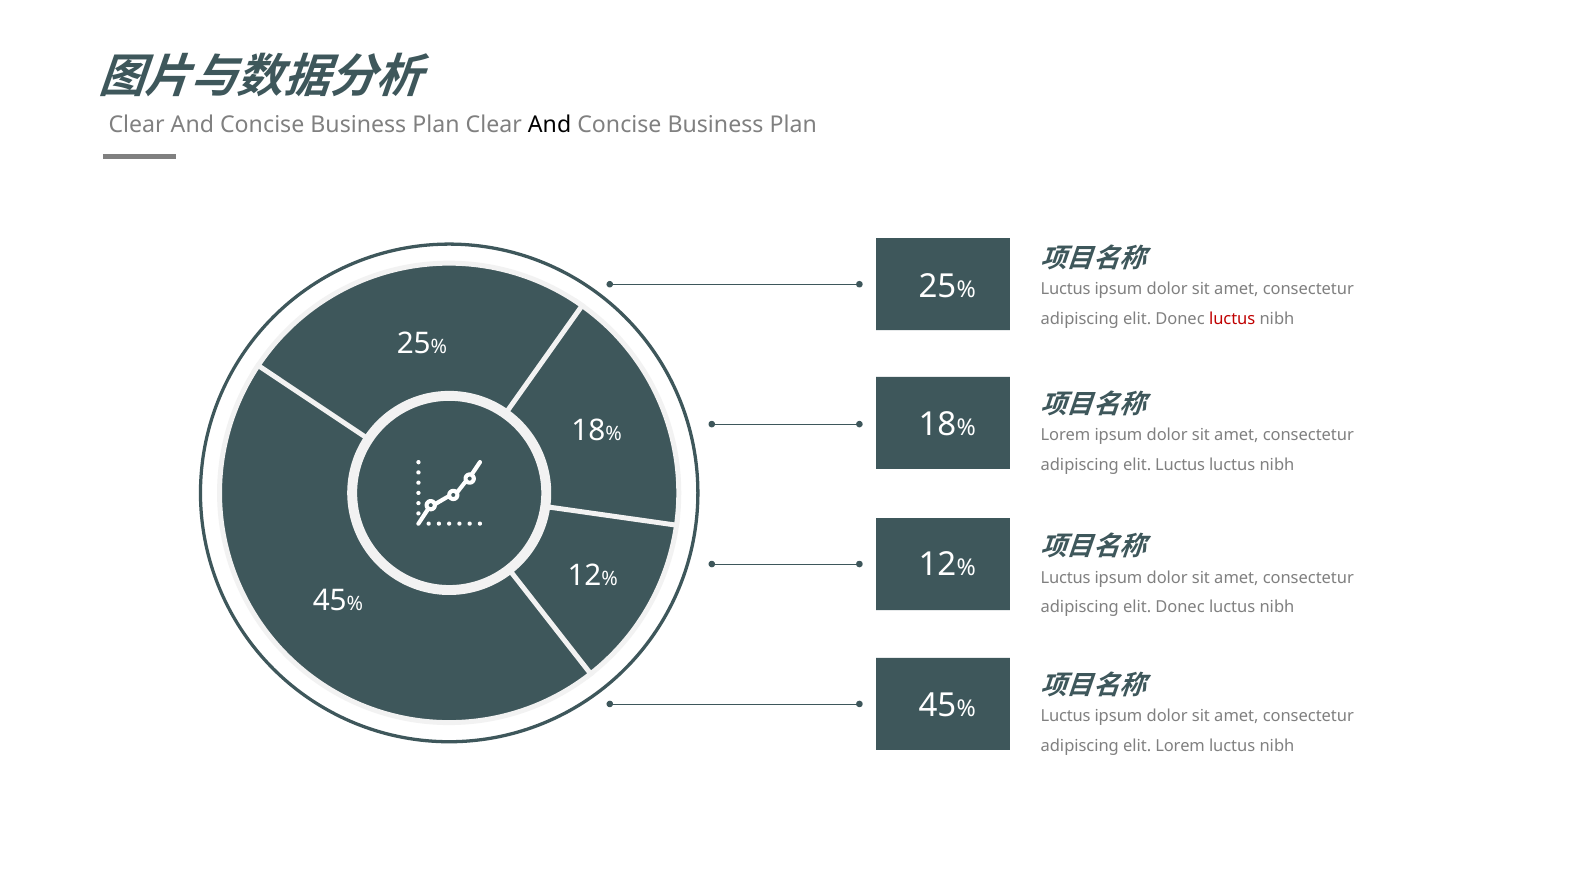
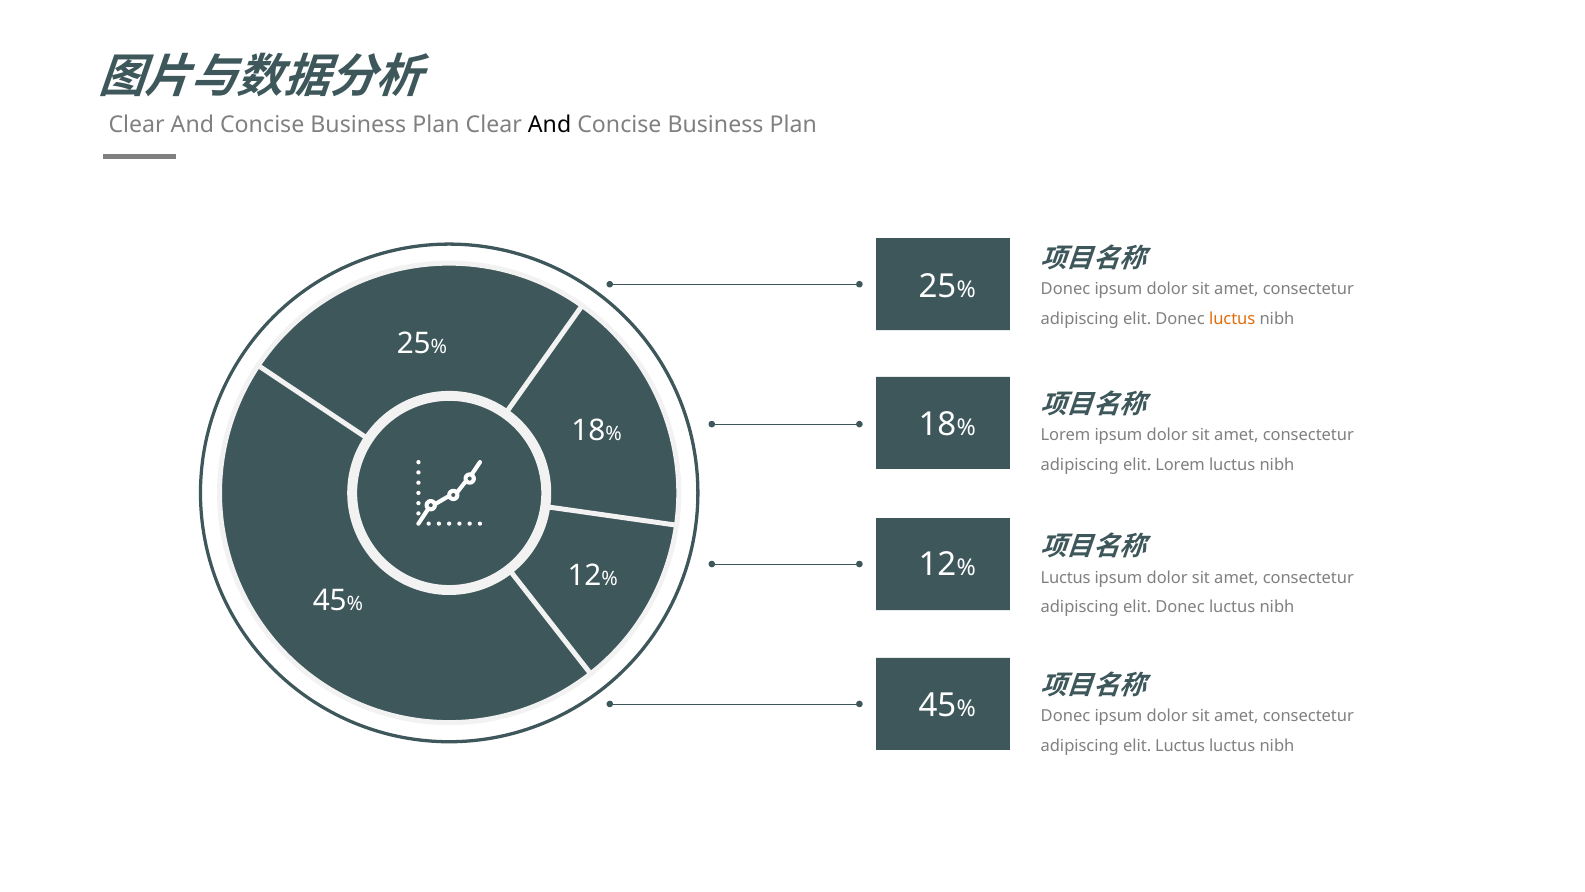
Luctus at (1066, 289): Luctus -> Donec
luctus at (1232, 319) colour: red -> orange
elit Luctus: Luctus -> Lorem
Luctus at (1066, 716): Luctus -> Donec
elit Lorem: Lorem -> Luctus
